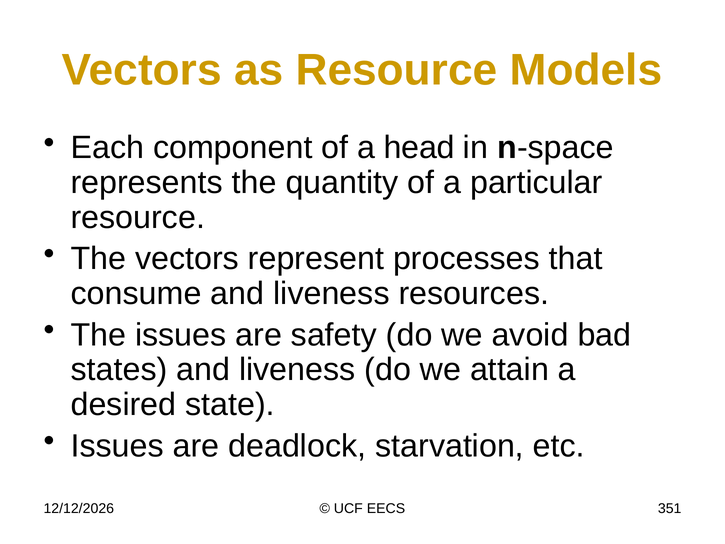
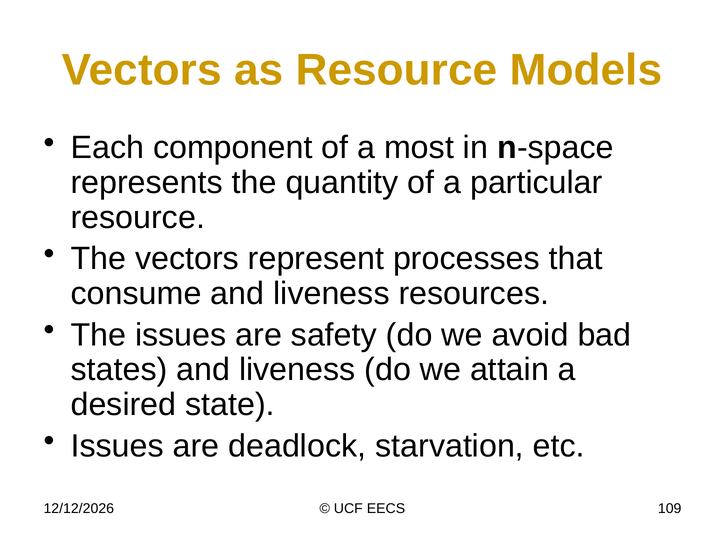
head: head -> most
351: 351 -> 109
